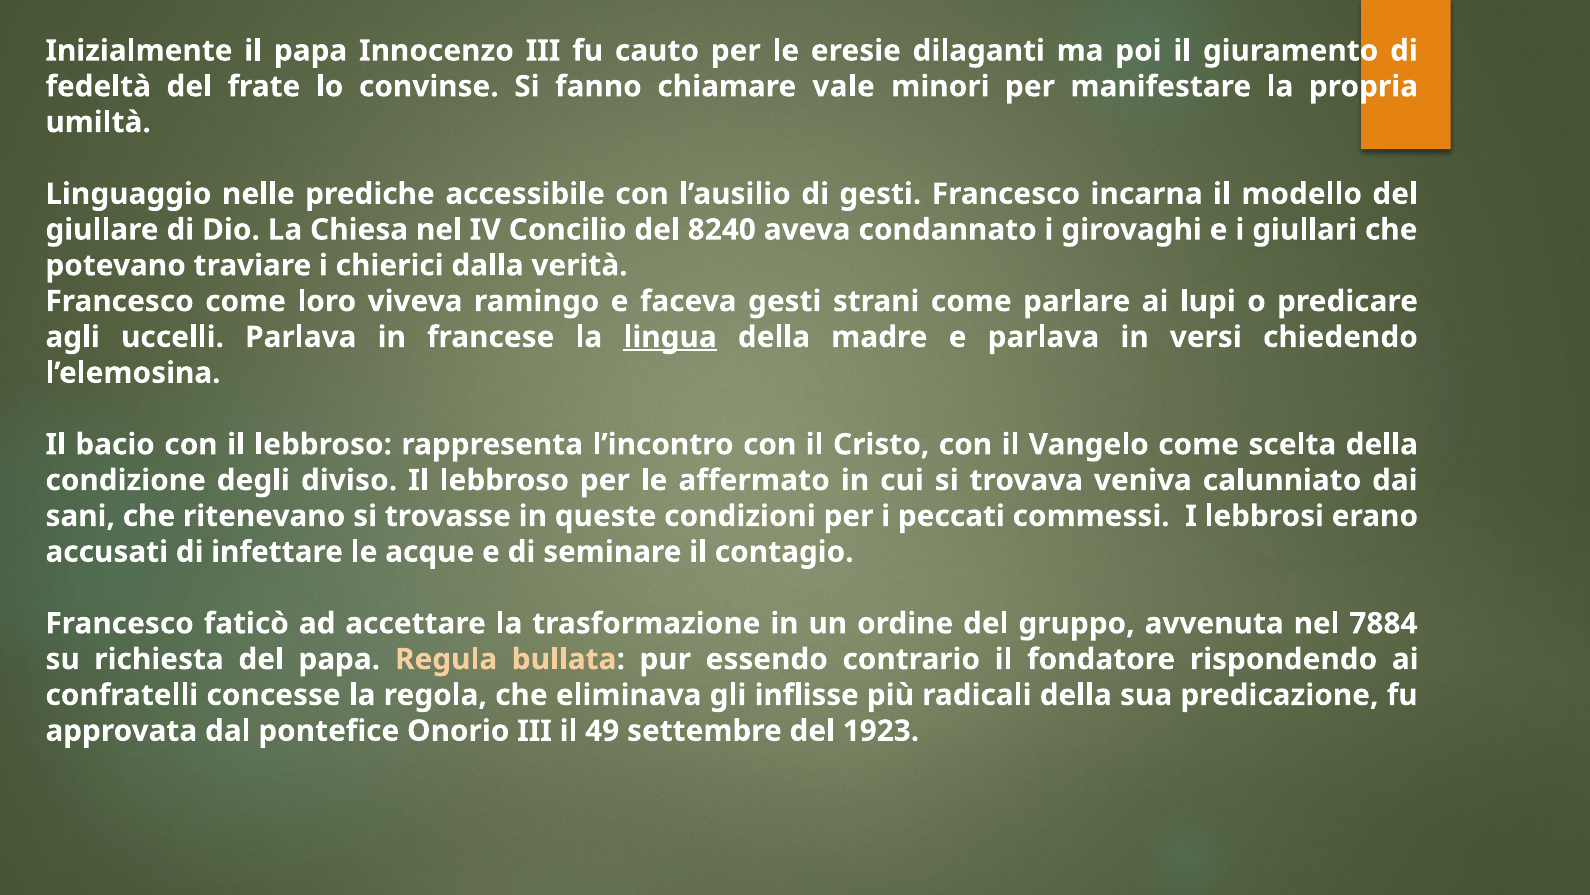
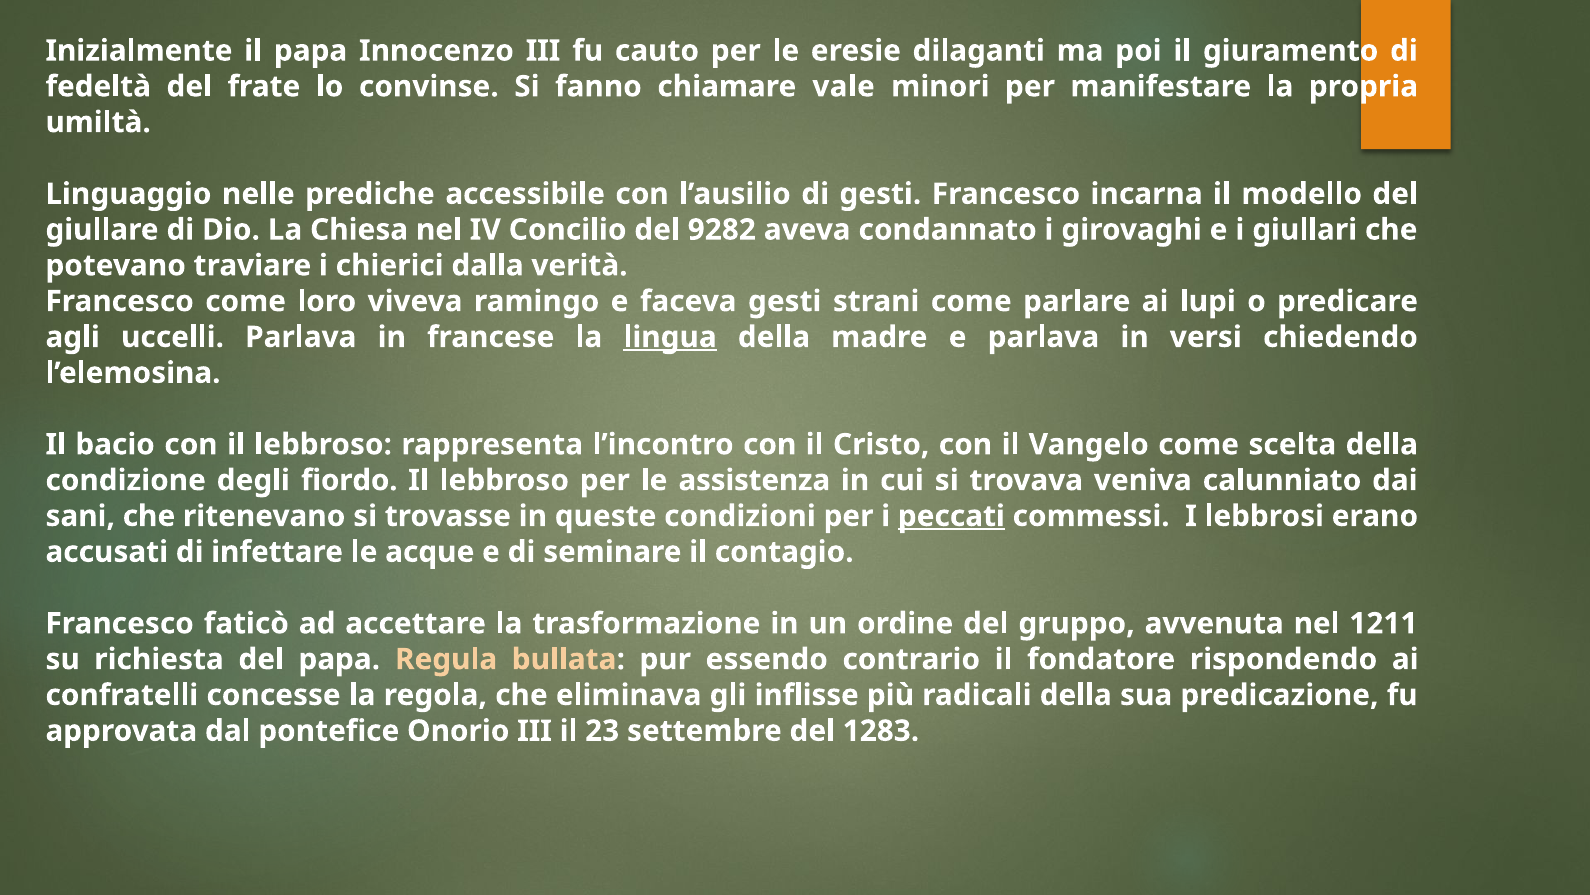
8240: 8240 -> 9282
diviso: diviso -> fiordo
affermato: affermato -> assistenza
peccati underline: none -> present
7884: 7884 -> 1211
49: 49 -> 23
1923: 1923 -> 1283
